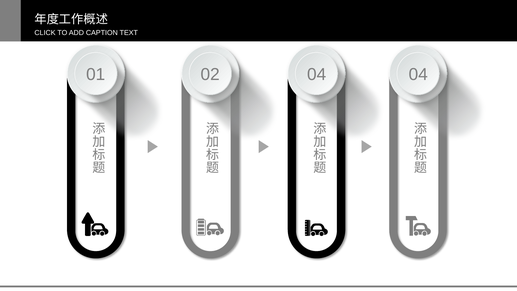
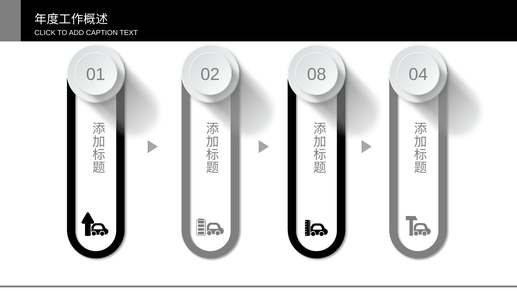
02 04: 04 -> 08
